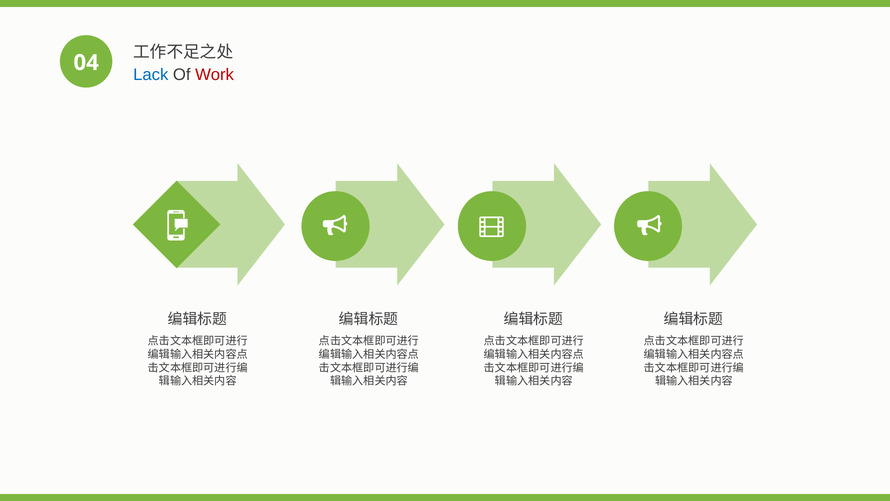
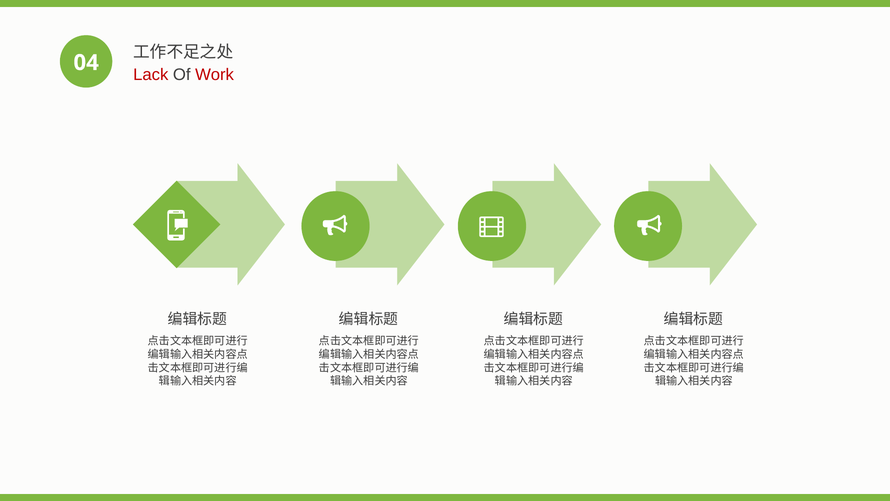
Lack colour: blue -> red
